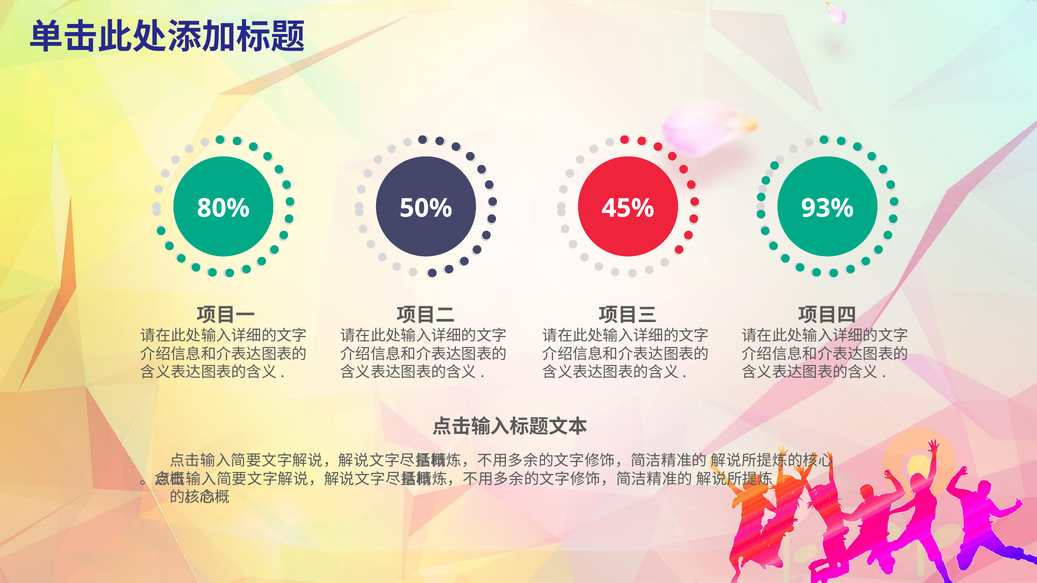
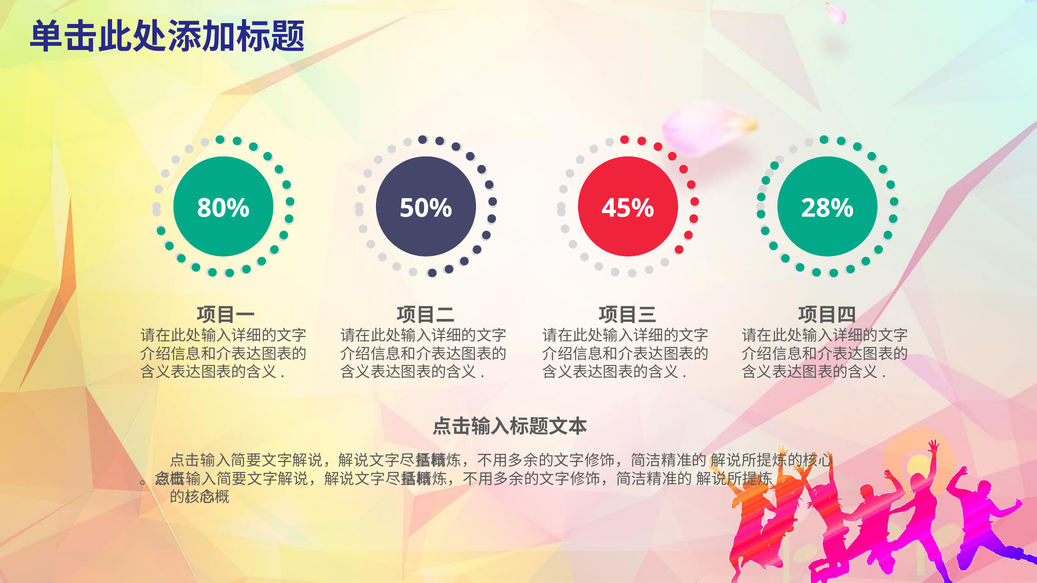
93%: 93% -> 28%
